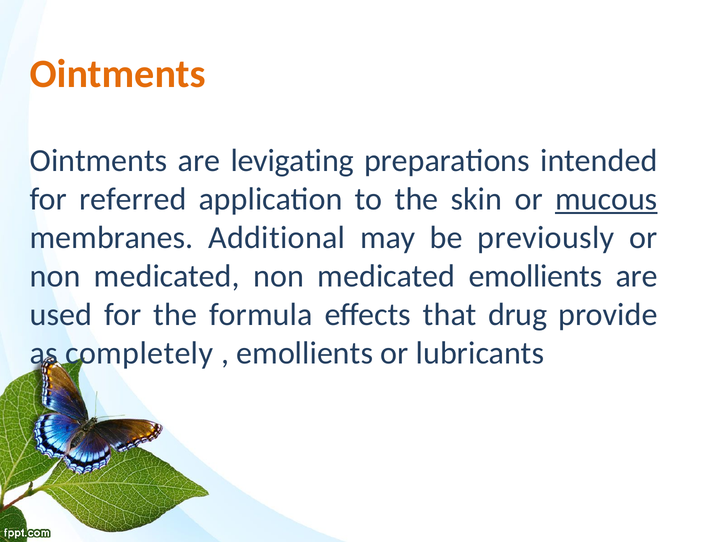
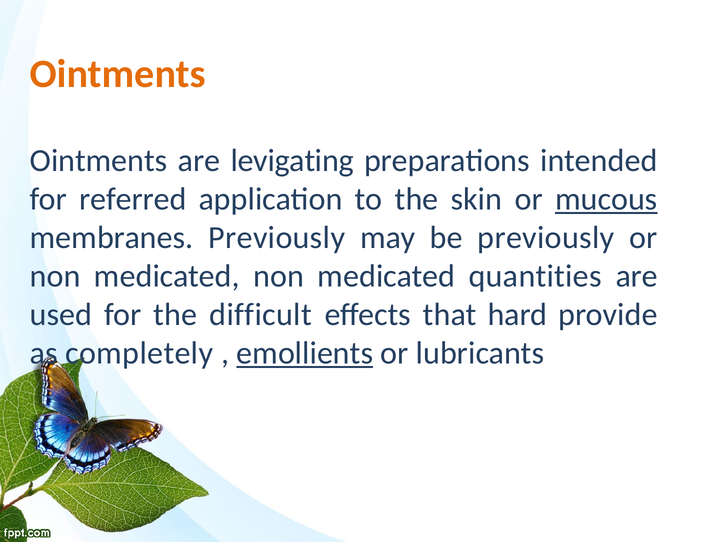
membranes Additional: Additional -> Previously
medicated emollients: emollients -> quantities
formula: formula -> difficult
drug: drug -> hard
emollients at (305, 353) underline: none -> present
